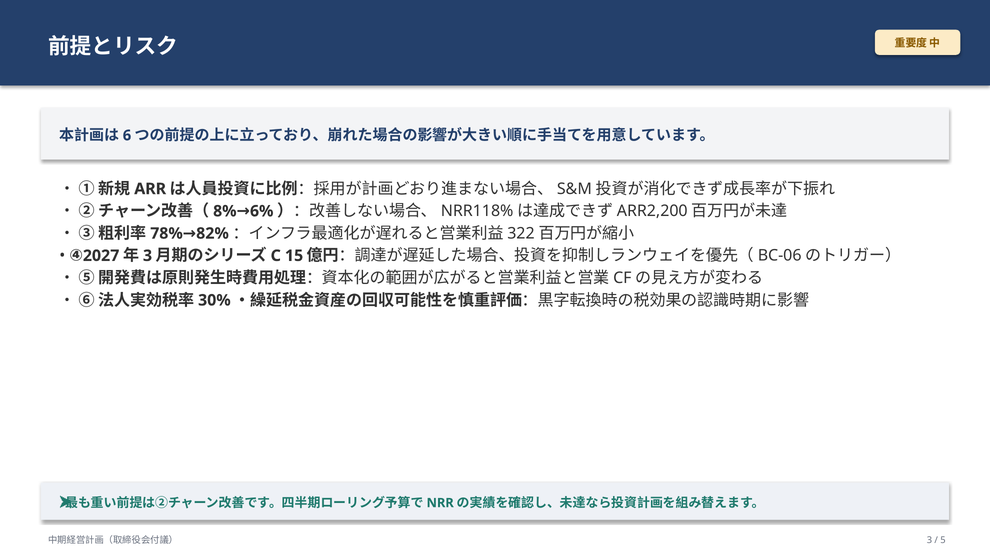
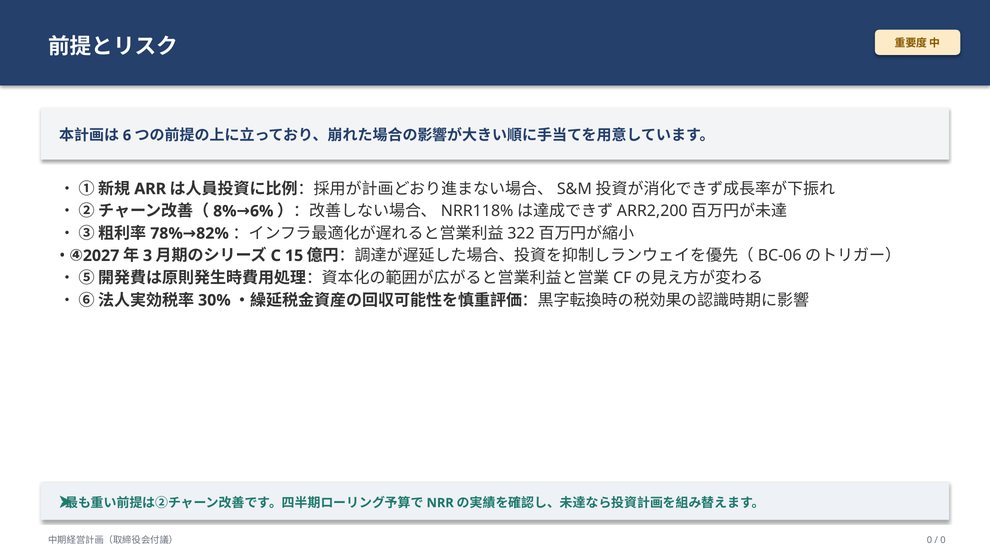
3 at (929, 540): 3 -> 0
5 at (943, 540): 5 -> 0
